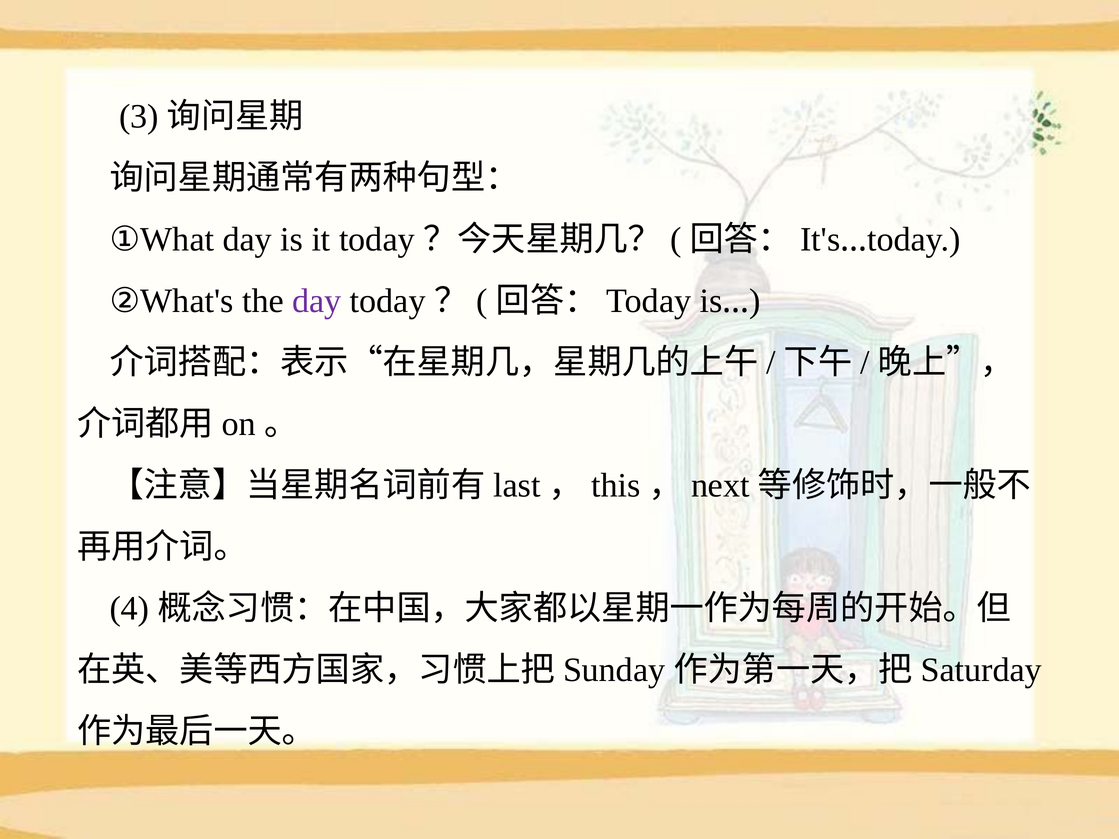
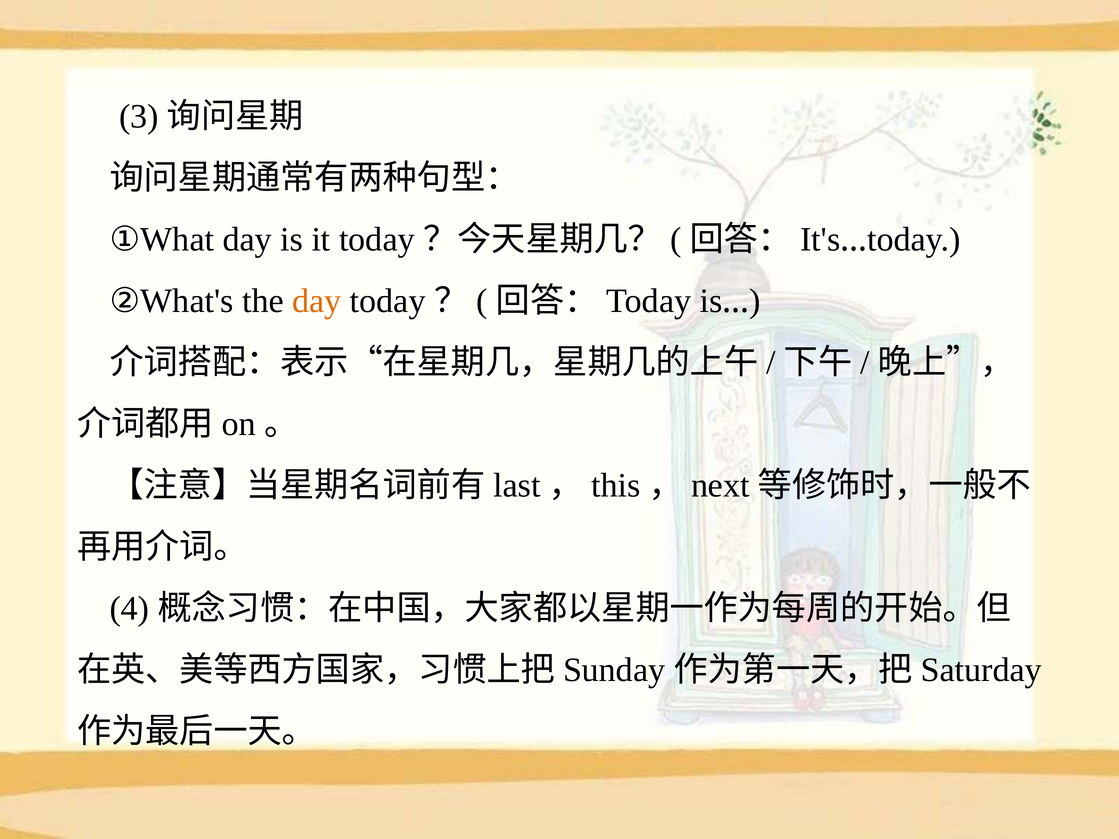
day at (317, 301) colour: purple -> orange
